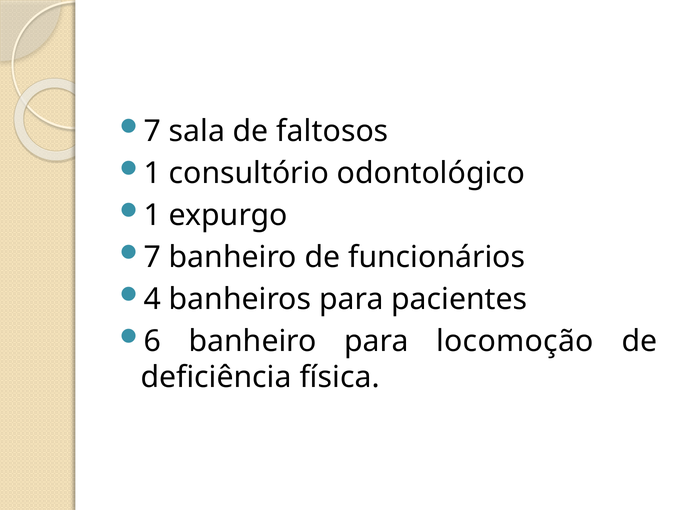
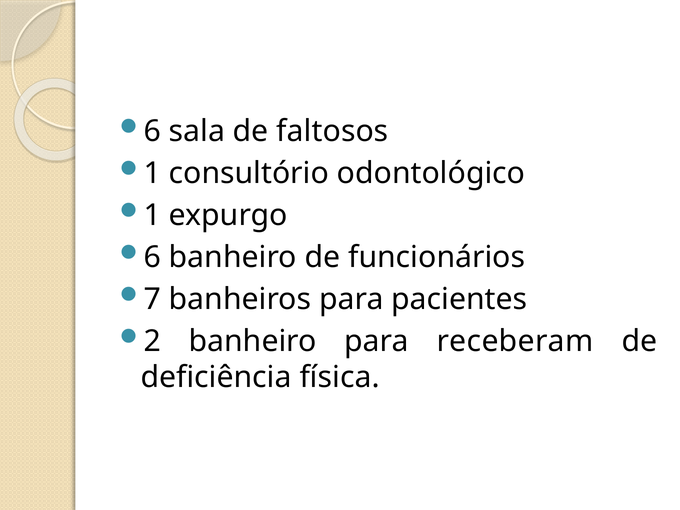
7 at (152, 131): 7 -> 6
7 at (152, 257): 7 -> 6
4: 4 -> 7
6: 6 -> 2
locomoção: locomoção -> receberam
